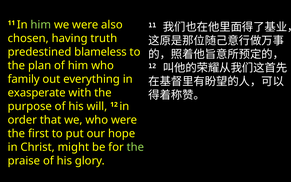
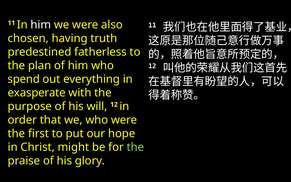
him at (41, 25) colour: light green -> white
blameless: blameless -> fatherless
family: family -> spend
